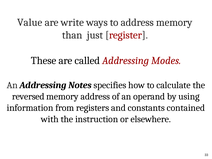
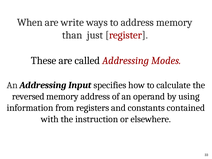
Value: Value -> When
Notes: Notes -> Input
